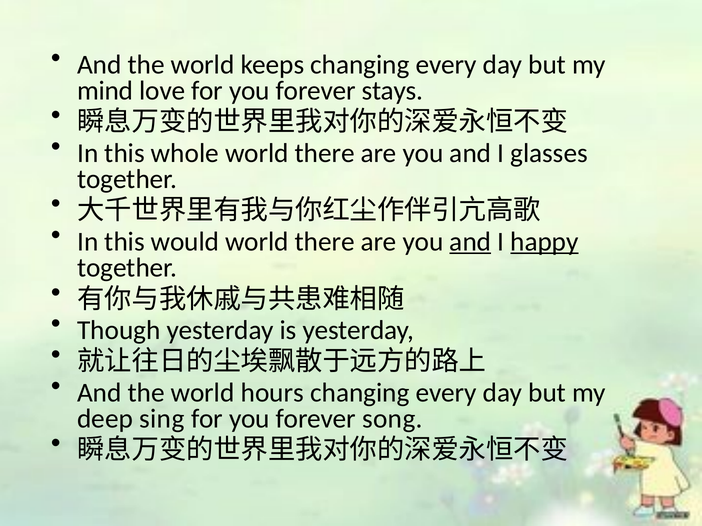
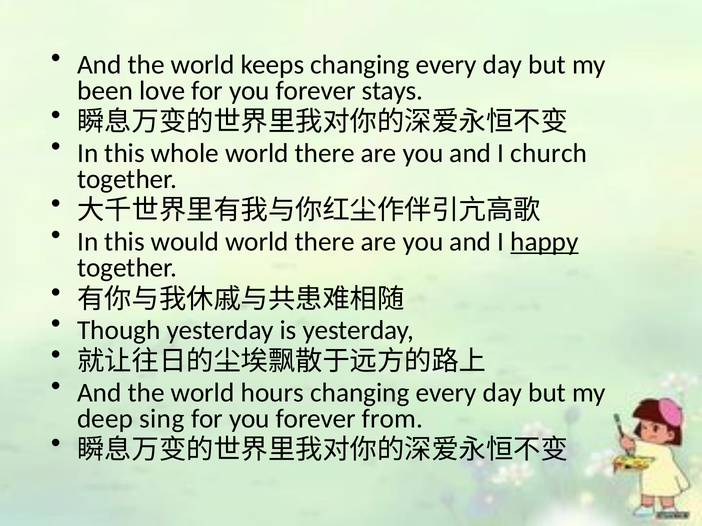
mind: mind -> been
glasses: glasses -> church
and at (470, 242) underline: present -> none
song: song -> from
